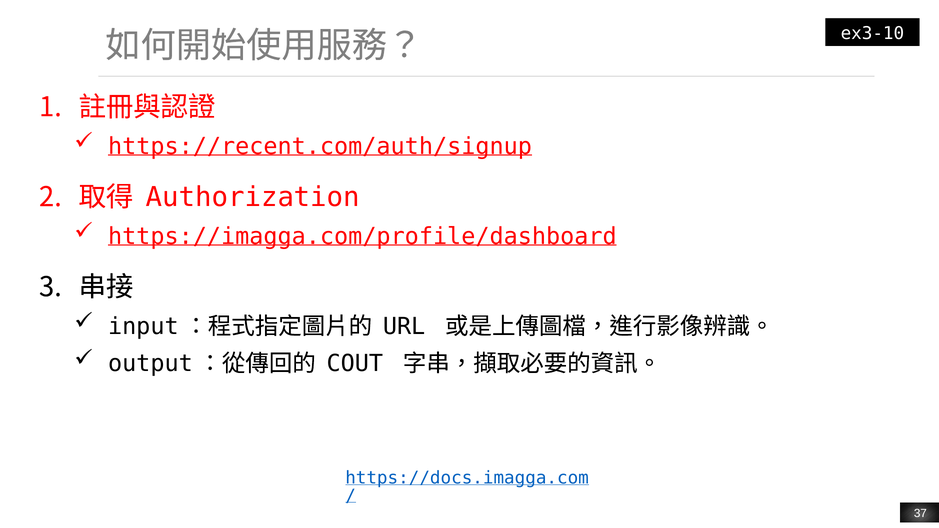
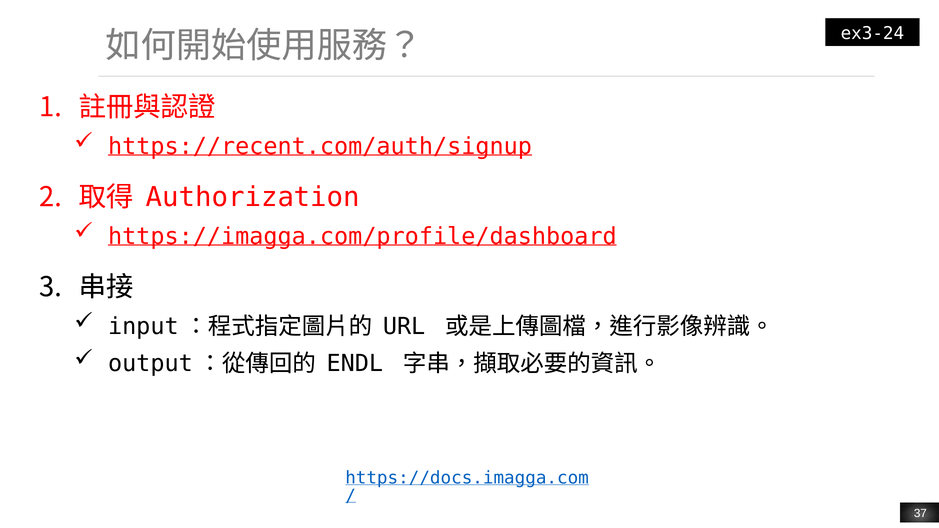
ex3-10: ex3-10 -> ex3-24
COUT: COUT -> ENDL
